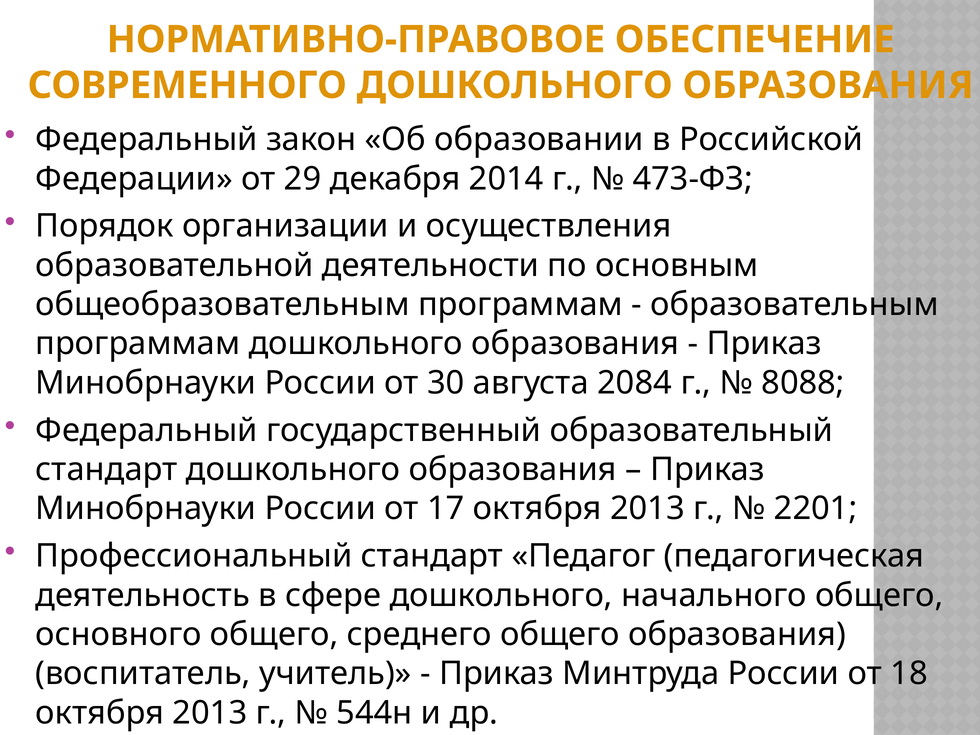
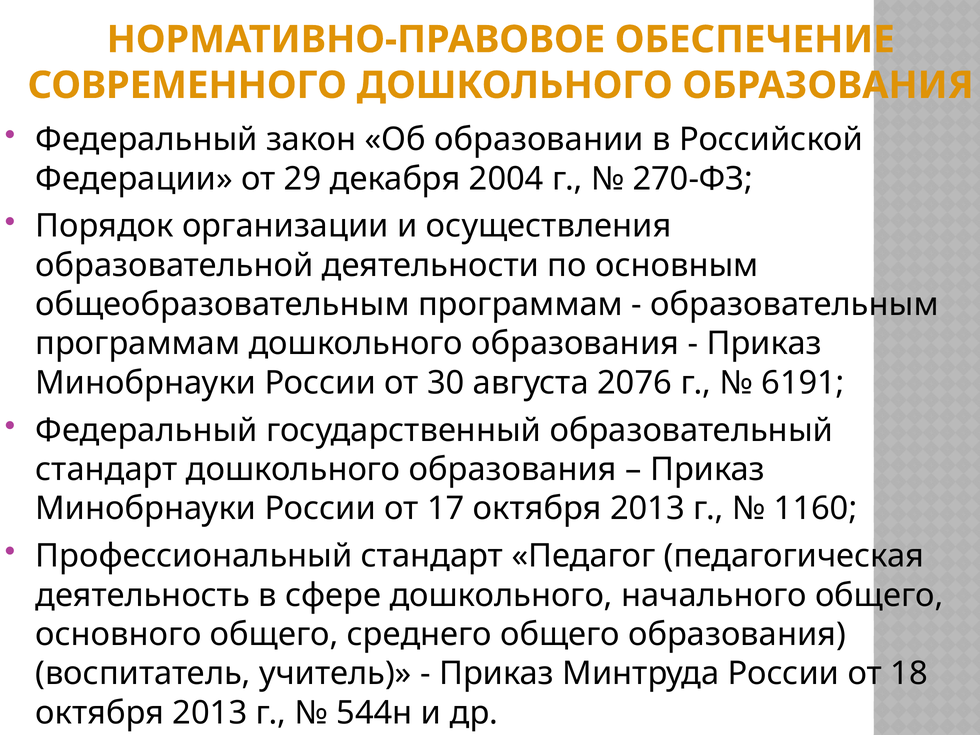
2014: 2014 -> 2004
473-ФЗ: 473-ФЗ -> 270-ФЗ
2084: 2084 -> 2076
8088: 8088 -> 6191
2201: 2201 -> 1160
